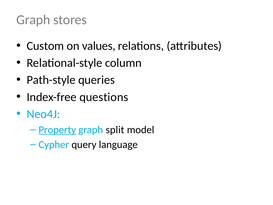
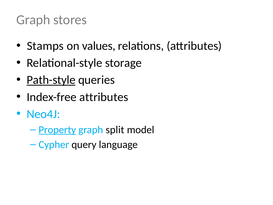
Custom: Custom -> Stamps
column: column -> storage
Path-style underline: none -> present
Index-free questions: questions -> attributes
